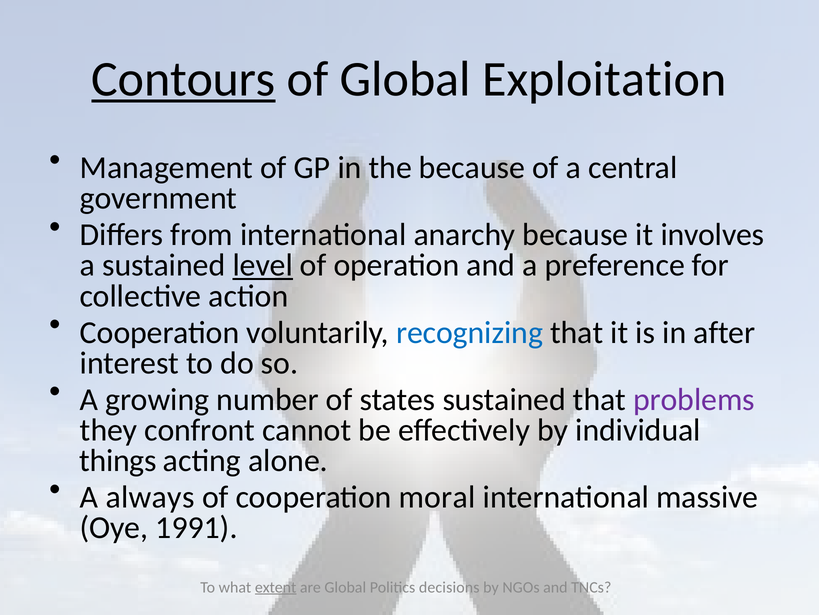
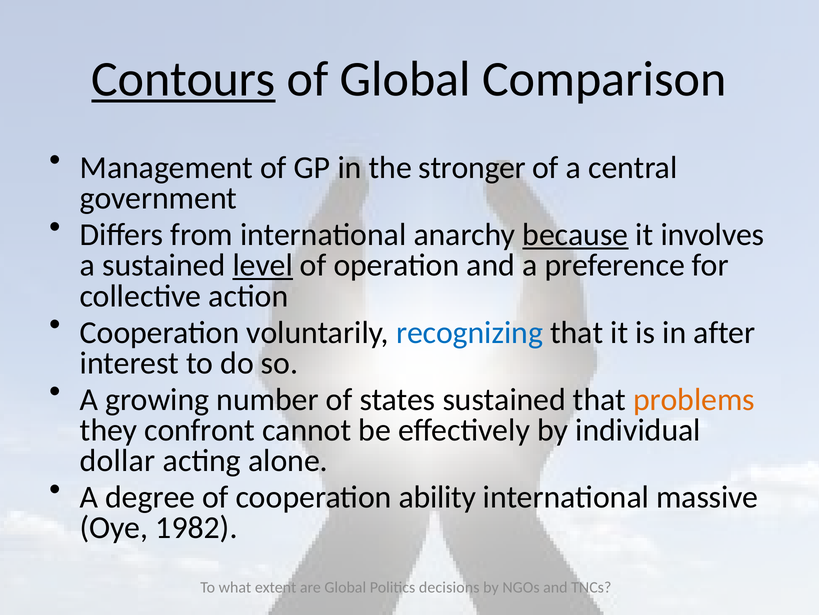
Exploitation: Exploitation -> Comparison
the because: because -> stronger
because at (575, 235) underline: none -> present
problems colour: purple -> orange
things: things -> dollar
always: always -> degree
moral: moral -> ability
1991: 1991 -> 1982
extent underline: present -> none
